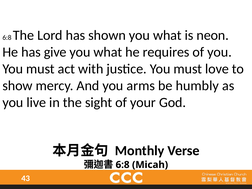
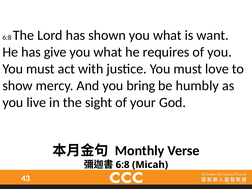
neon: neon -> want
arms: arms -> bring
